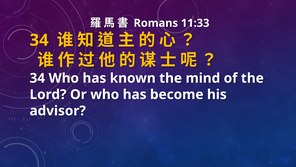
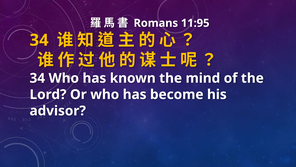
11:33: 11:33 -> 11:95
